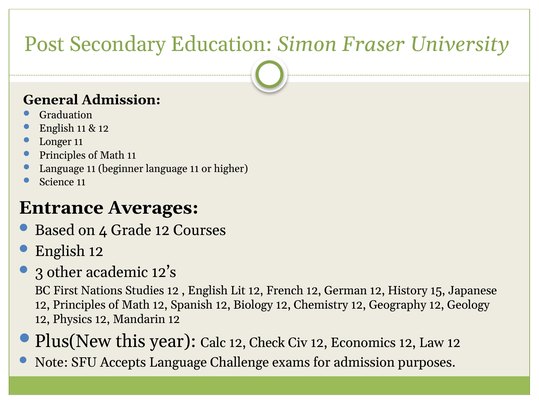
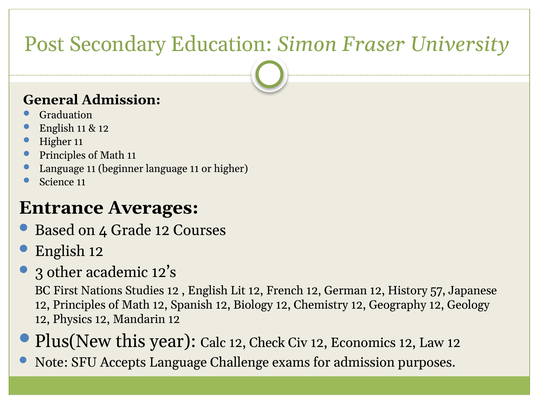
Longer at (55, 142): Longer -> Higher
15: 15 -> 57
